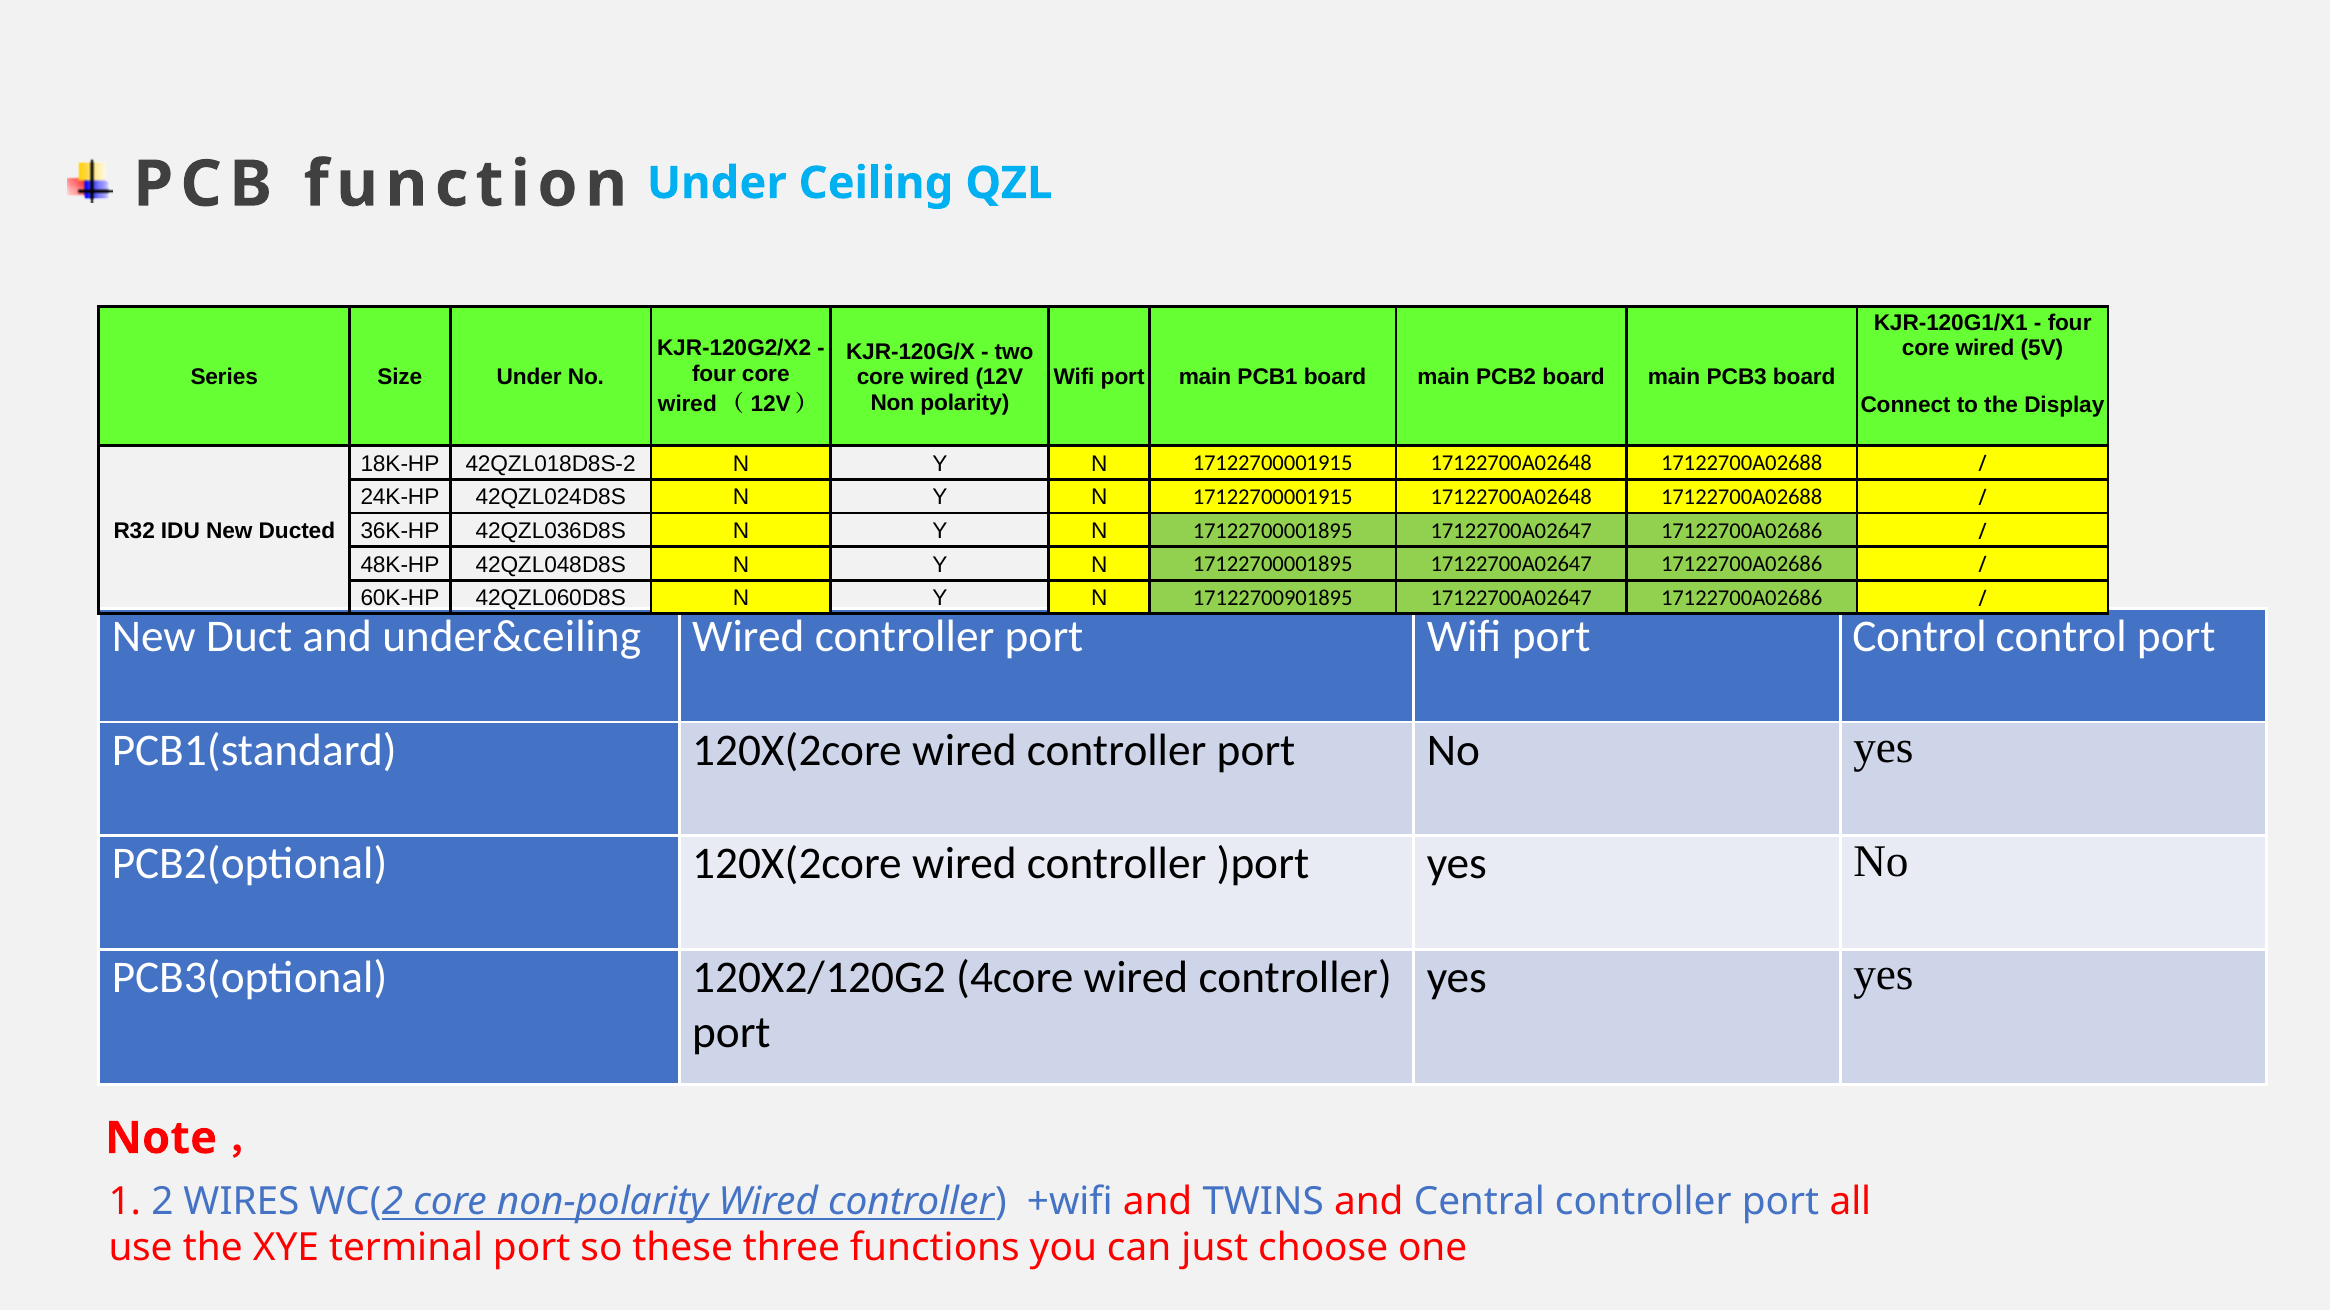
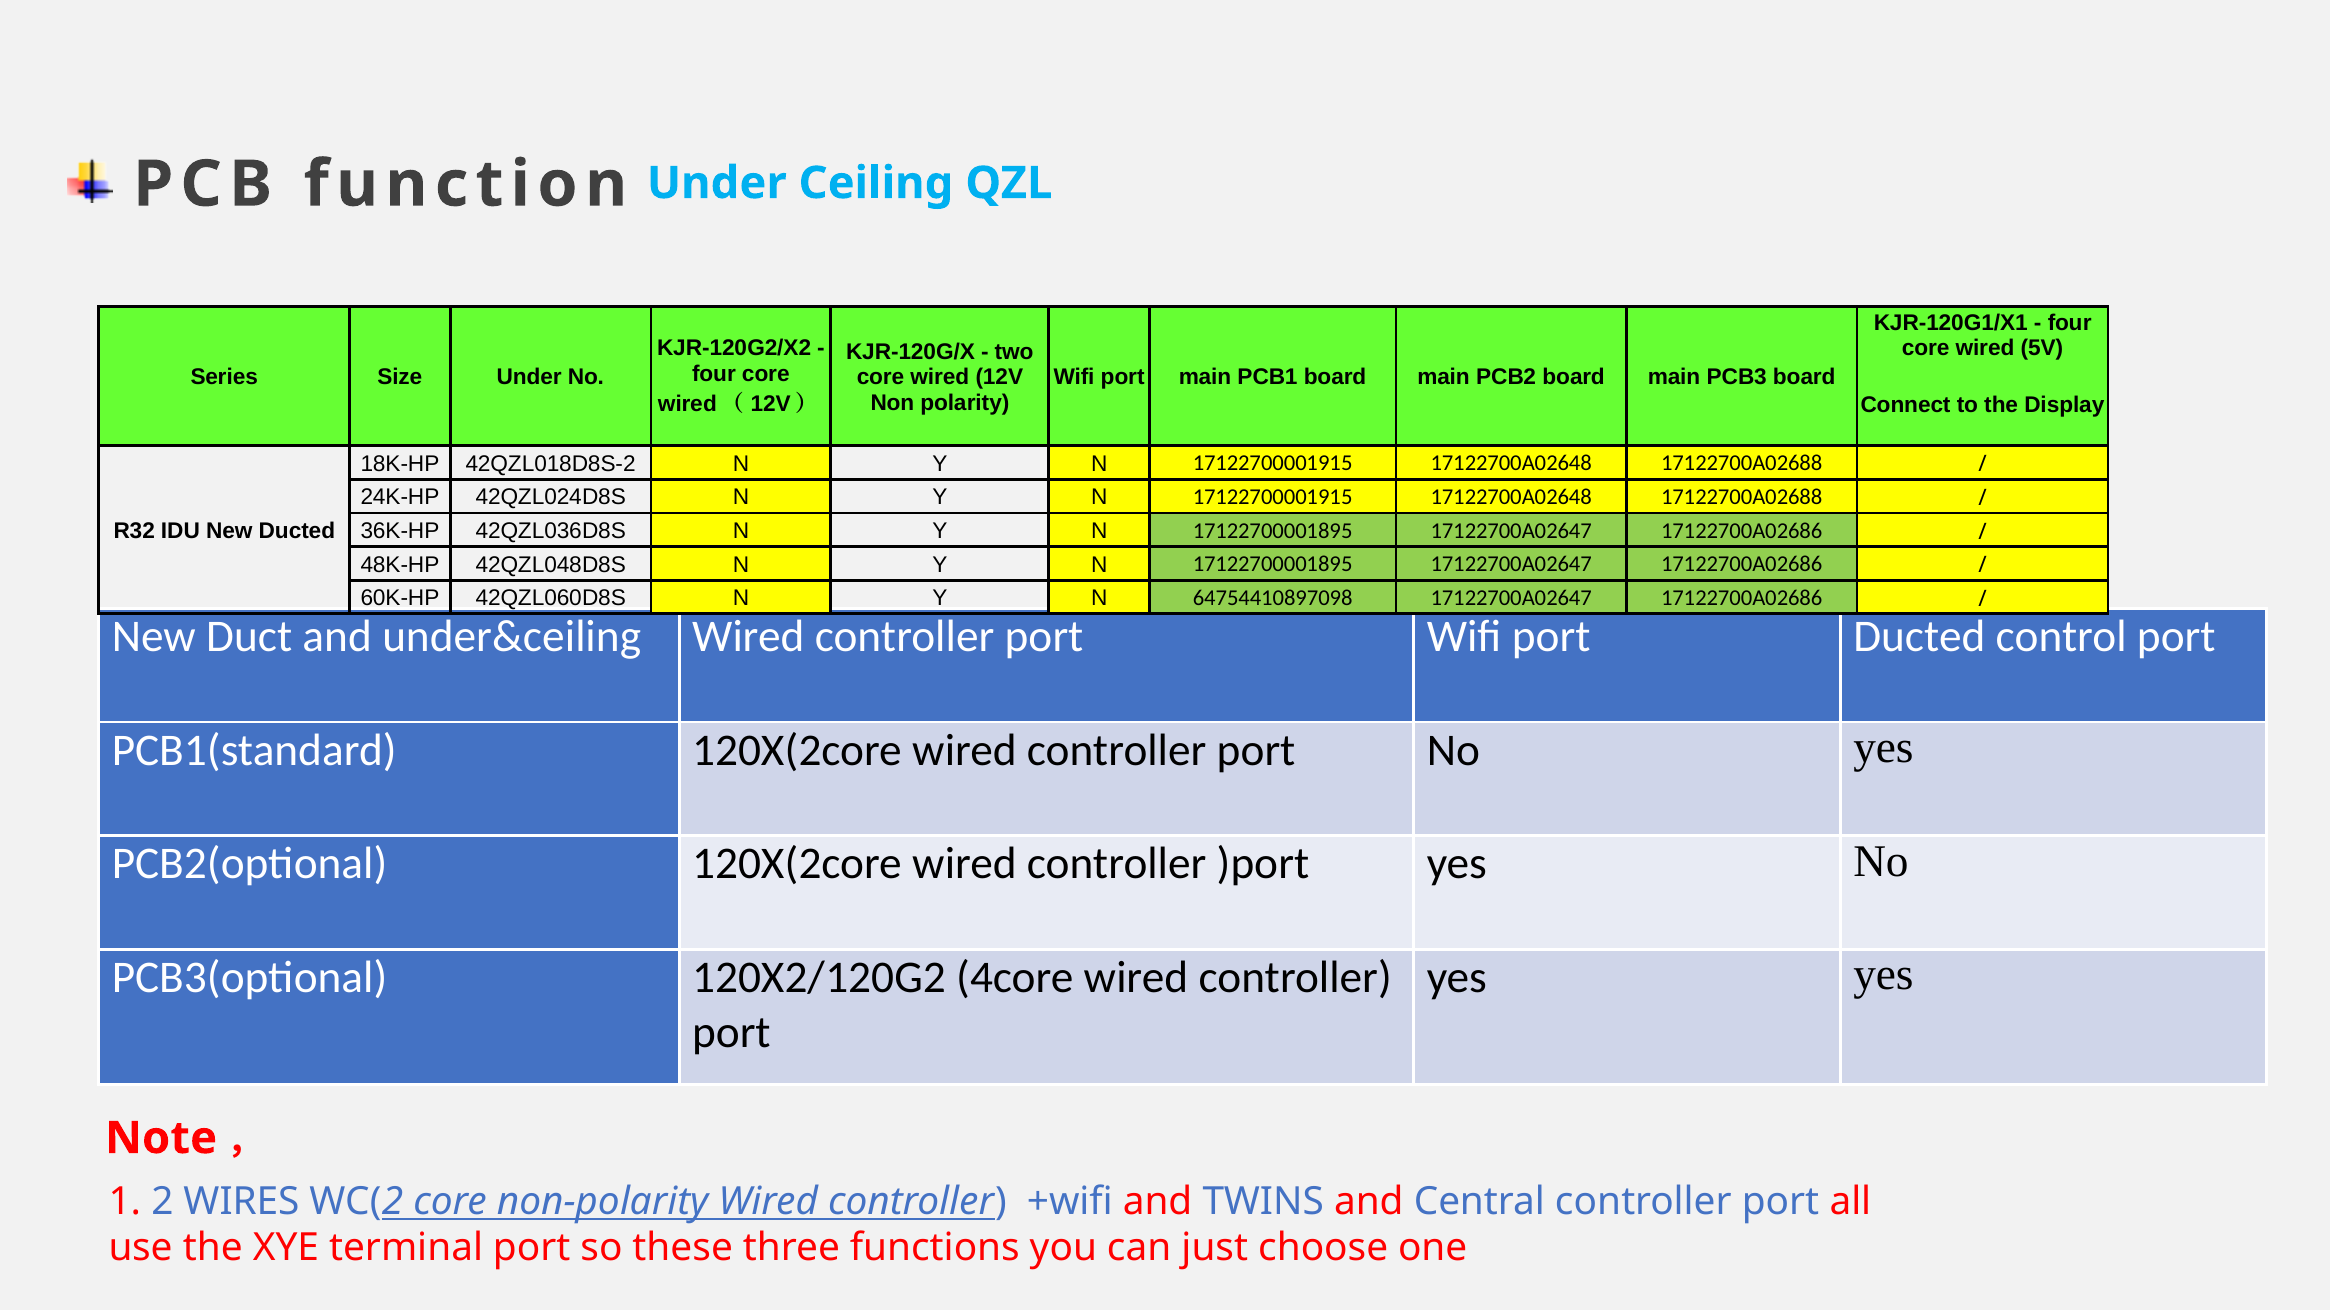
17122700901895: 17122700901895 -> 64754410897098
port Control: Control -> Ducted
